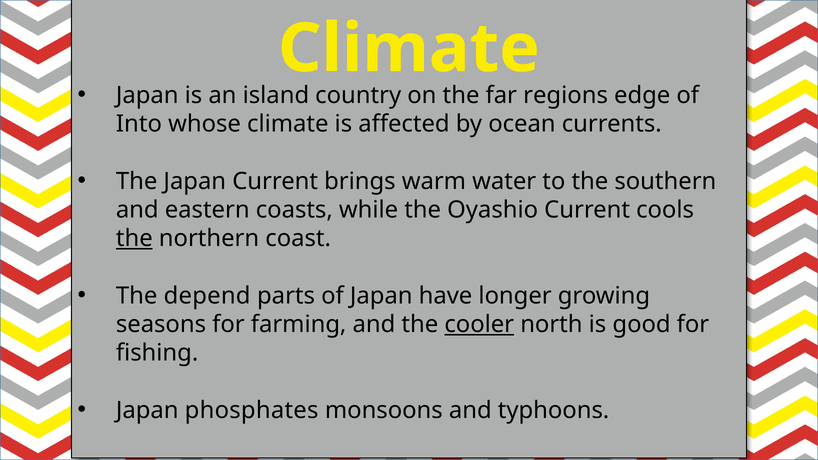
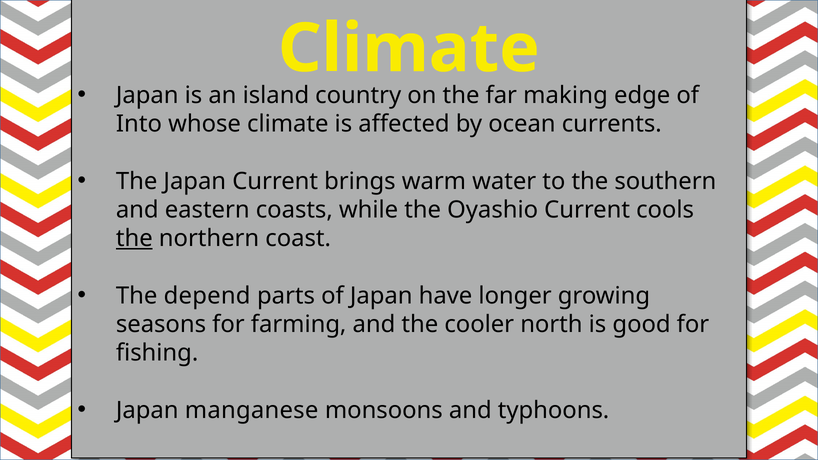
regions: regions -> making
cooler underline: present -> none
phosphates: phosphates -> manganese
